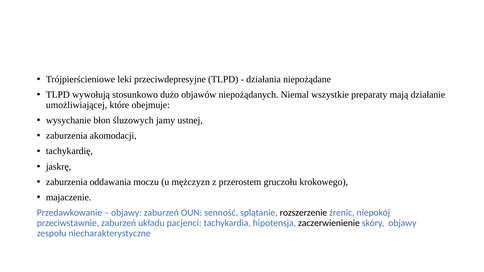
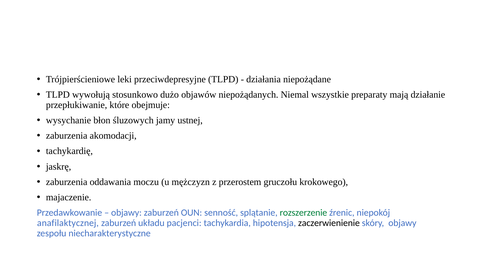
umożliwiającej: umożliwiającej -> przepłukiwanie
rozszerzenie colour: black -> green
przeciwstawnie: przeciwstawnie -> anafilaktycznej
